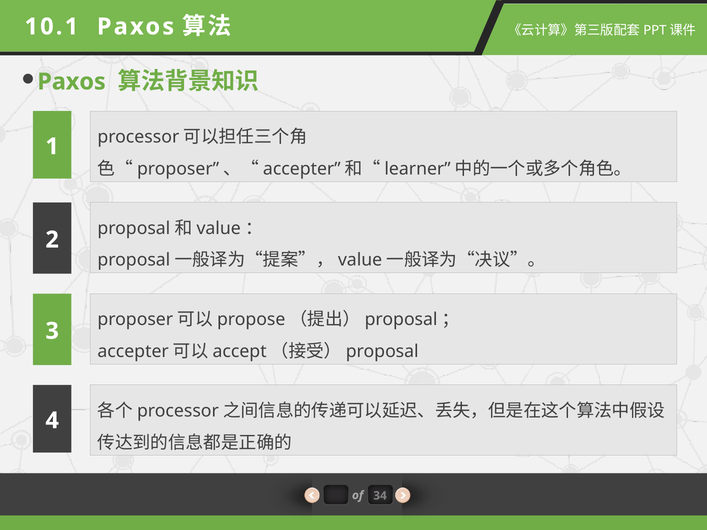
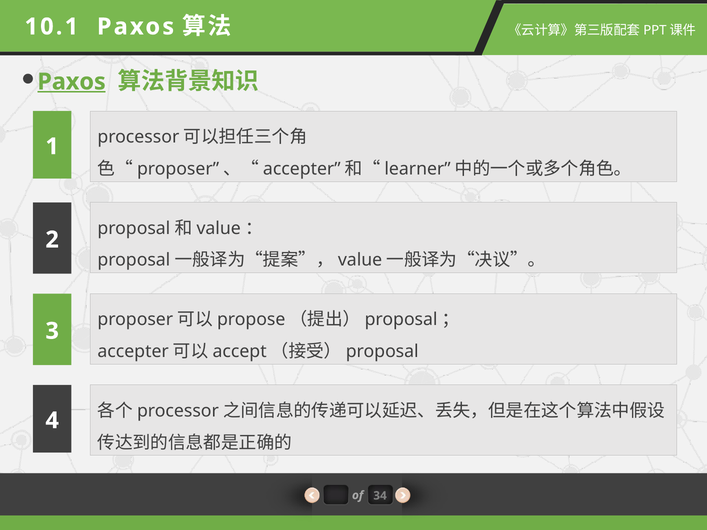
Paxos at (72, 82) underline: none -> present
